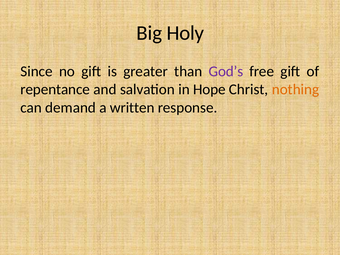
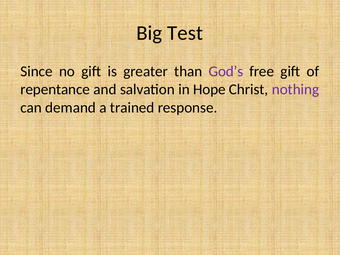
Holy: Holy -> Test
nothing colour: orange -> purple
written: written -> trained
